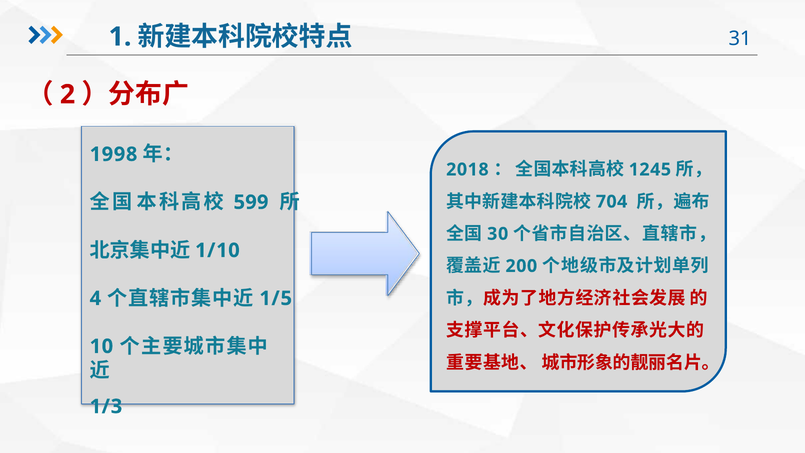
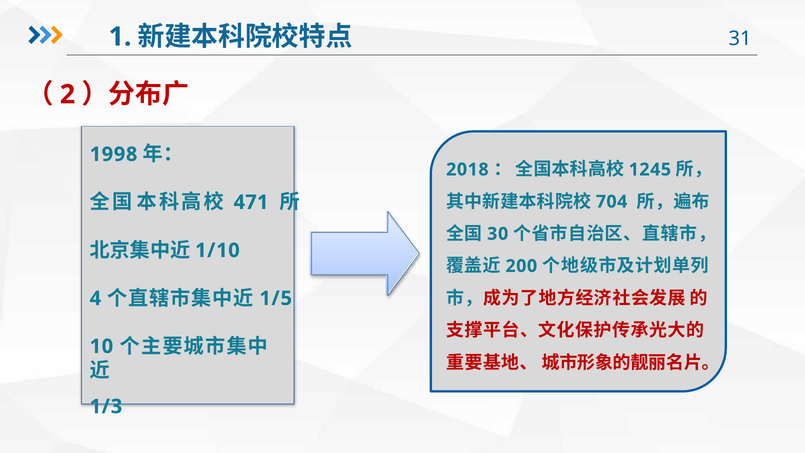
599: 599 -> 471
